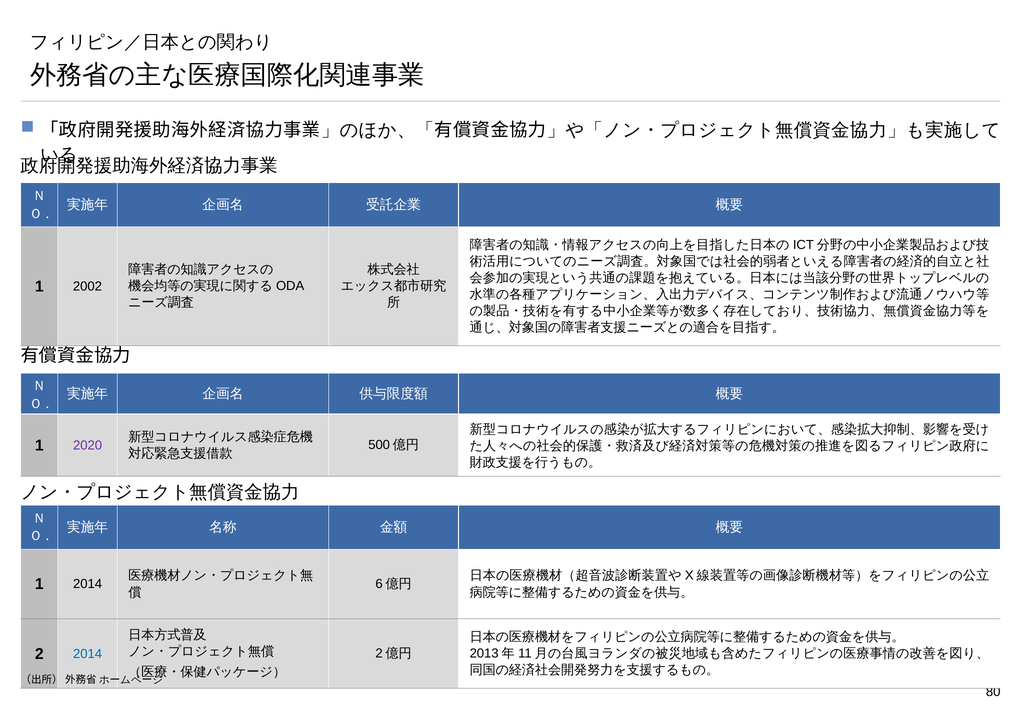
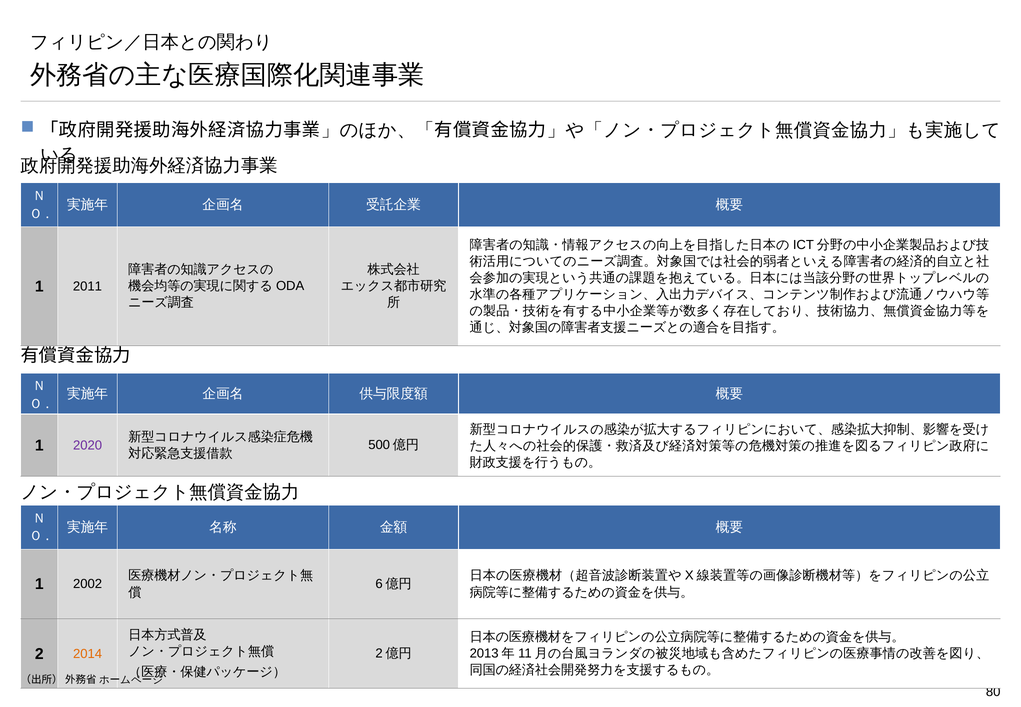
2002: 2002 -> 2011
1 2014: 2014 -> 2002
2014 at (88, 654) colour: blue -> orange
